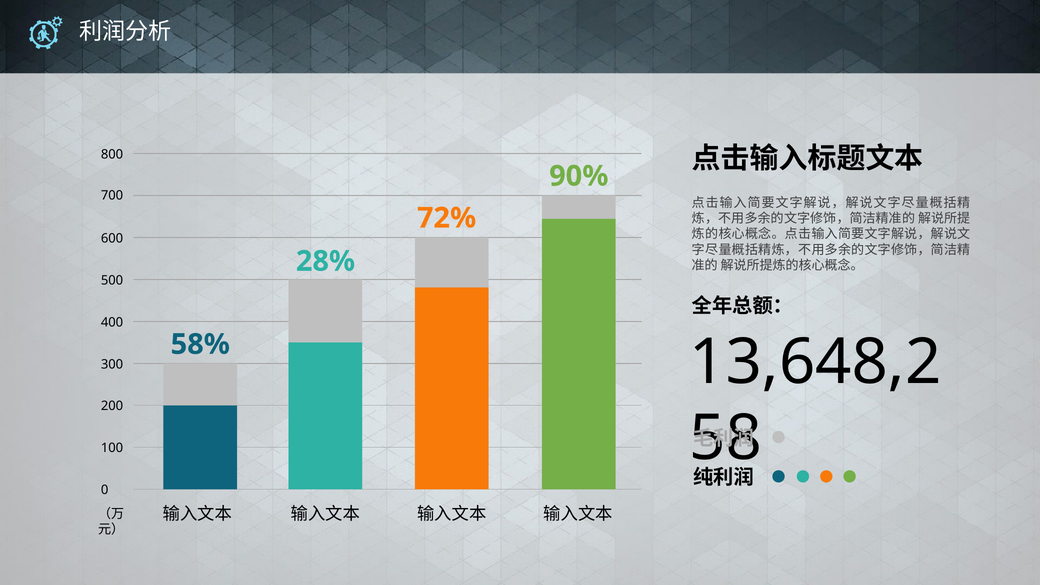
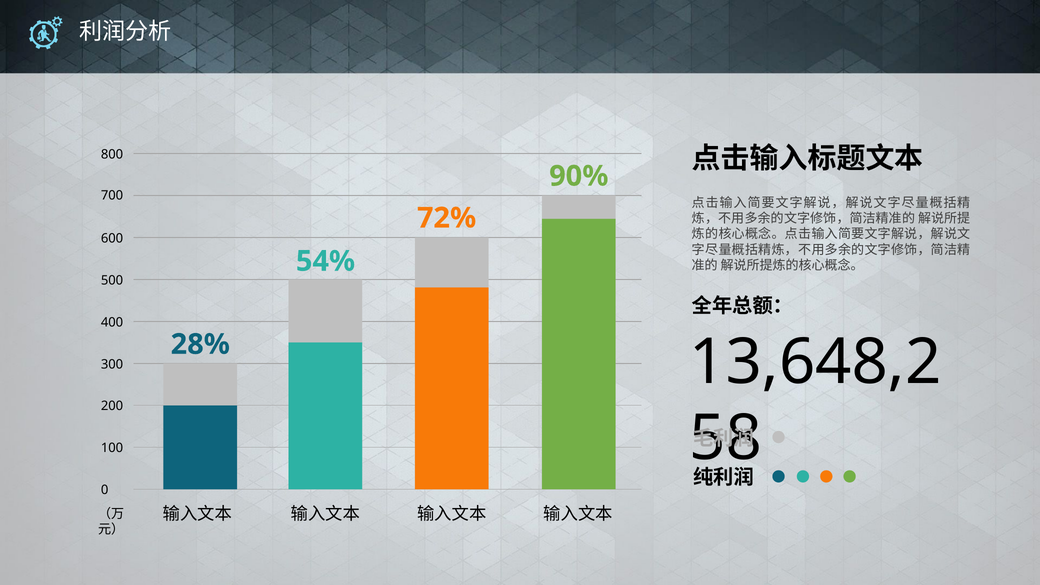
28%: 28% -> 54%
58%: 58% -> 28%
